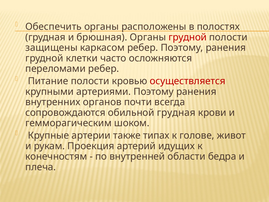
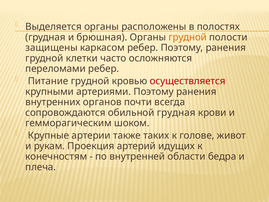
Обеспечить: Обеспечить -> Выделяется
грудной at (188, 37) colour: red -> orange
Питание полости: полости -> грудной
типах: типах -> таких
